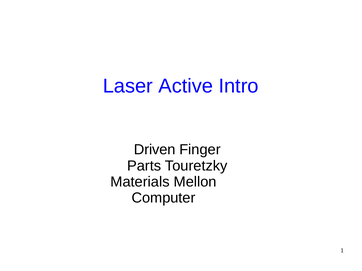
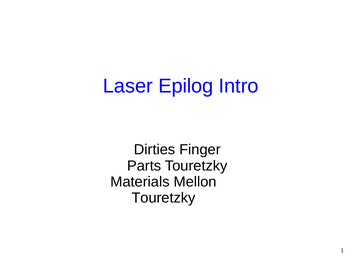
Active: Active -> Epilog
Driven: Driven -> Dirties
Computer at (163, 198): Computer -> Touretzky
